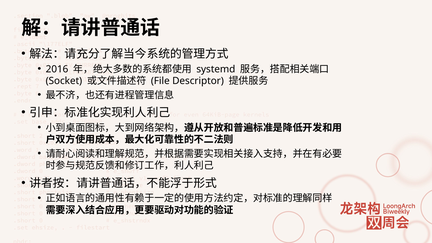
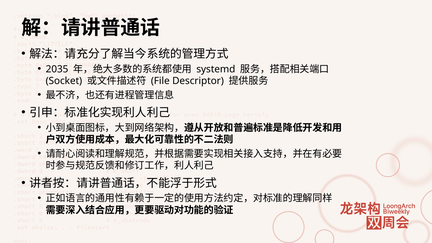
2016: 2016 -> 2035
